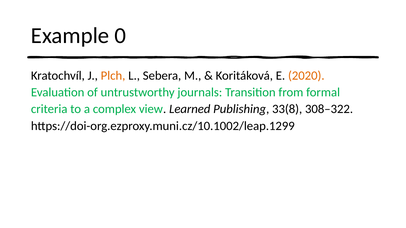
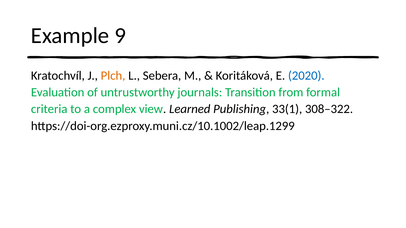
0: 0 -> 9
2020 colour: orange -> blue
33(8: 33(8 -> 33(1
